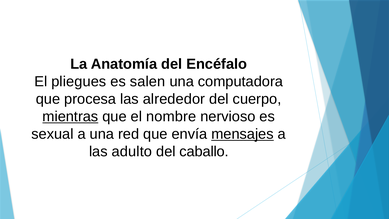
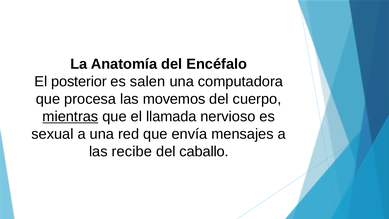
pliegues: pliegues -> posterior
alrededor: alrededor -> movemos
nombre: nombre -> llamada
mensajes underline: present -> none
adulto: adulto -> recibe
